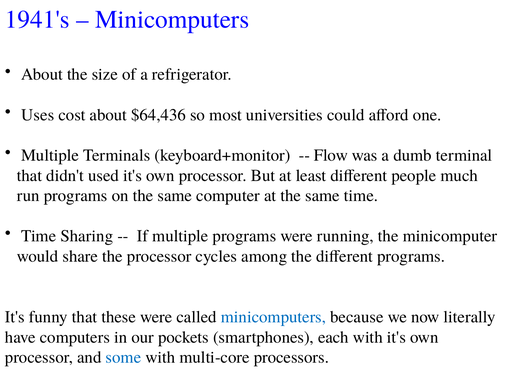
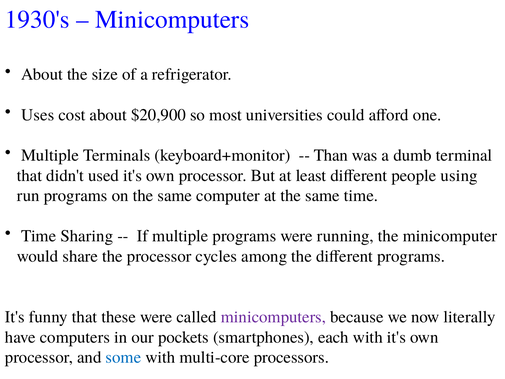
1941's: 1941's -> 1930's
$64,436: $64,436 -> $20,900
Flow: Flow -> Than
much: much -> using
minicomputers at (273, 317) colour: blue -> purple
